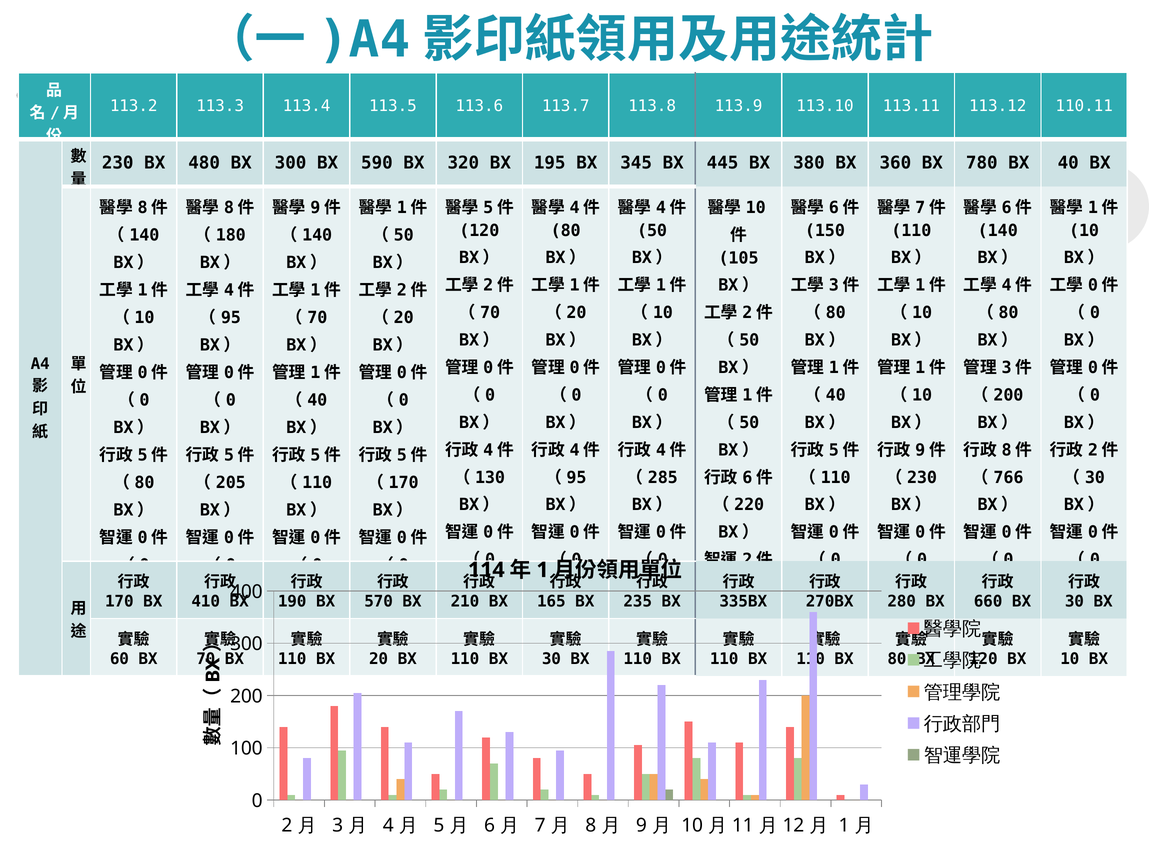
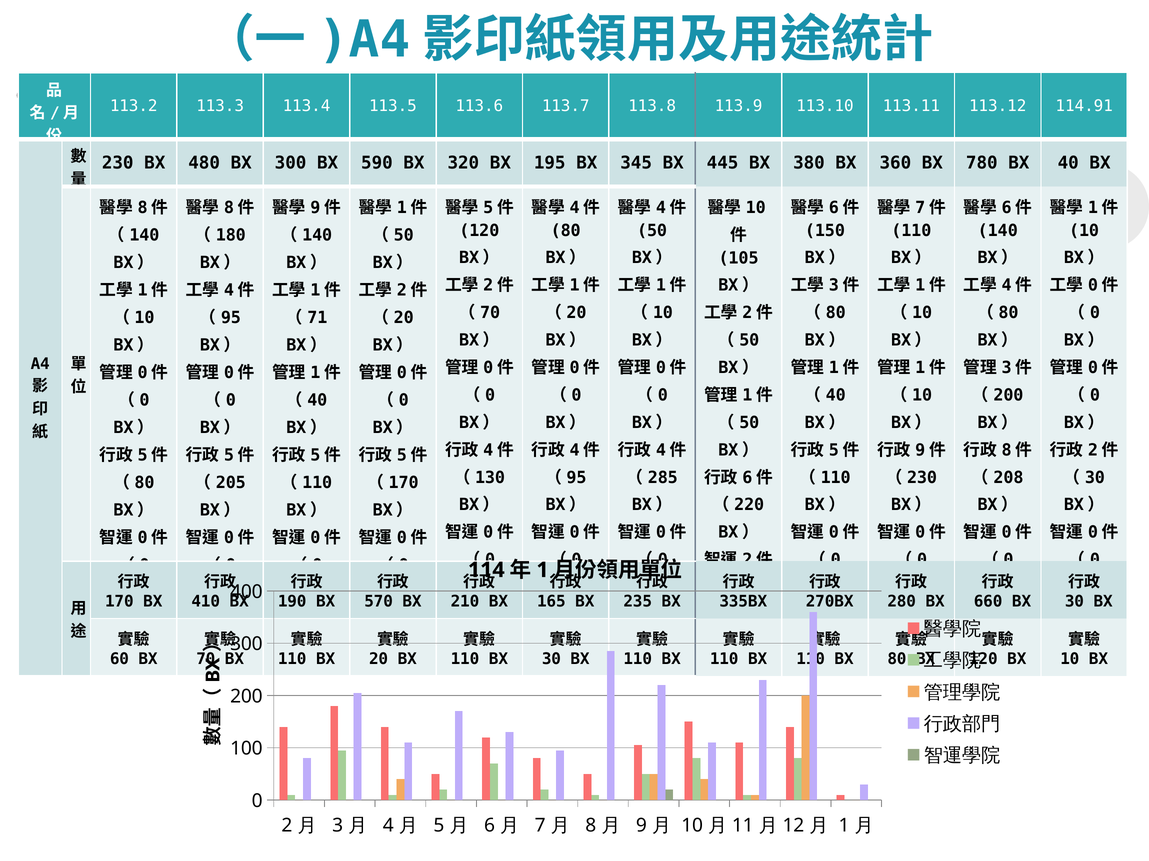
110.11: 110.11 -> 114.91
70 at (317, 318): 70 -> 71
766: 766 -> 208
